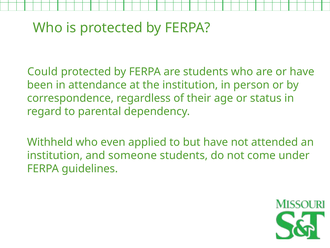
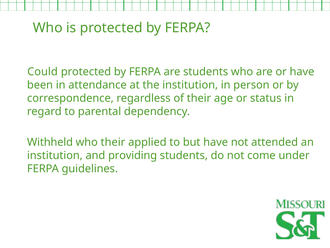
who even: even -> their
someone: someone -> providing
